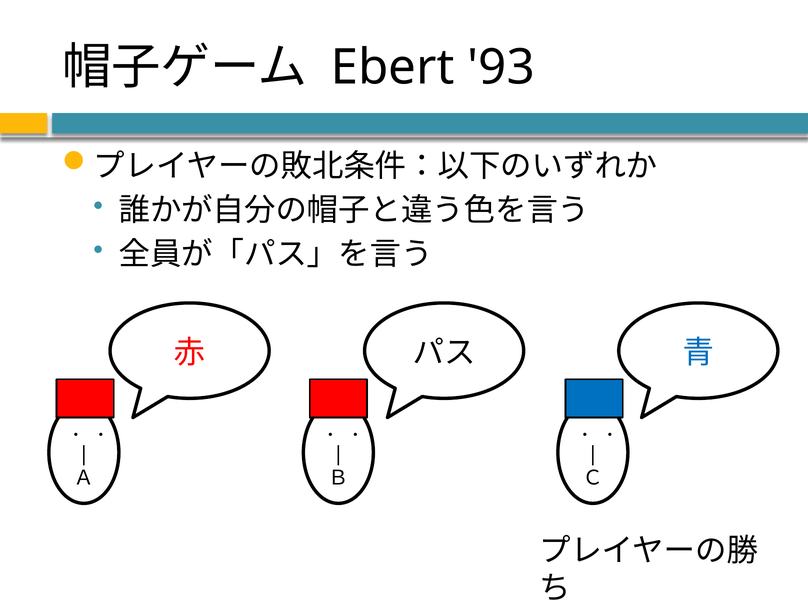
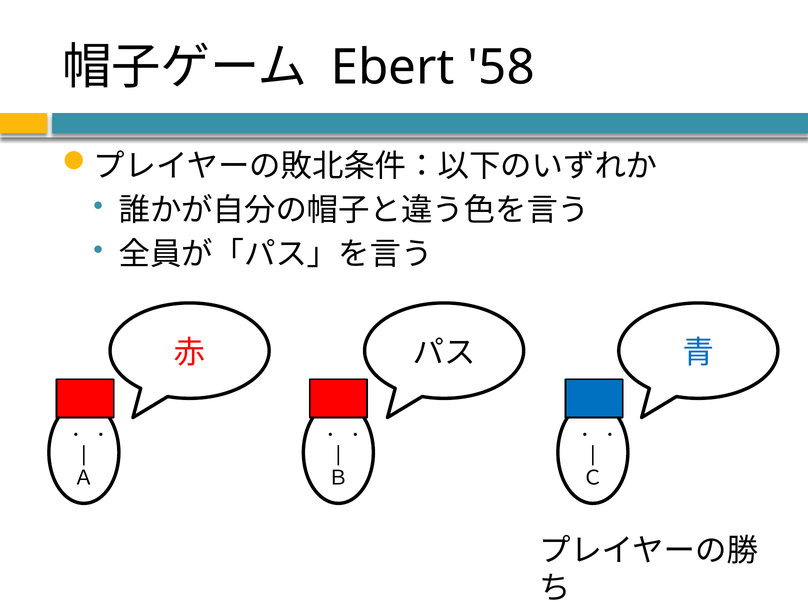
93: 93 -> 58
